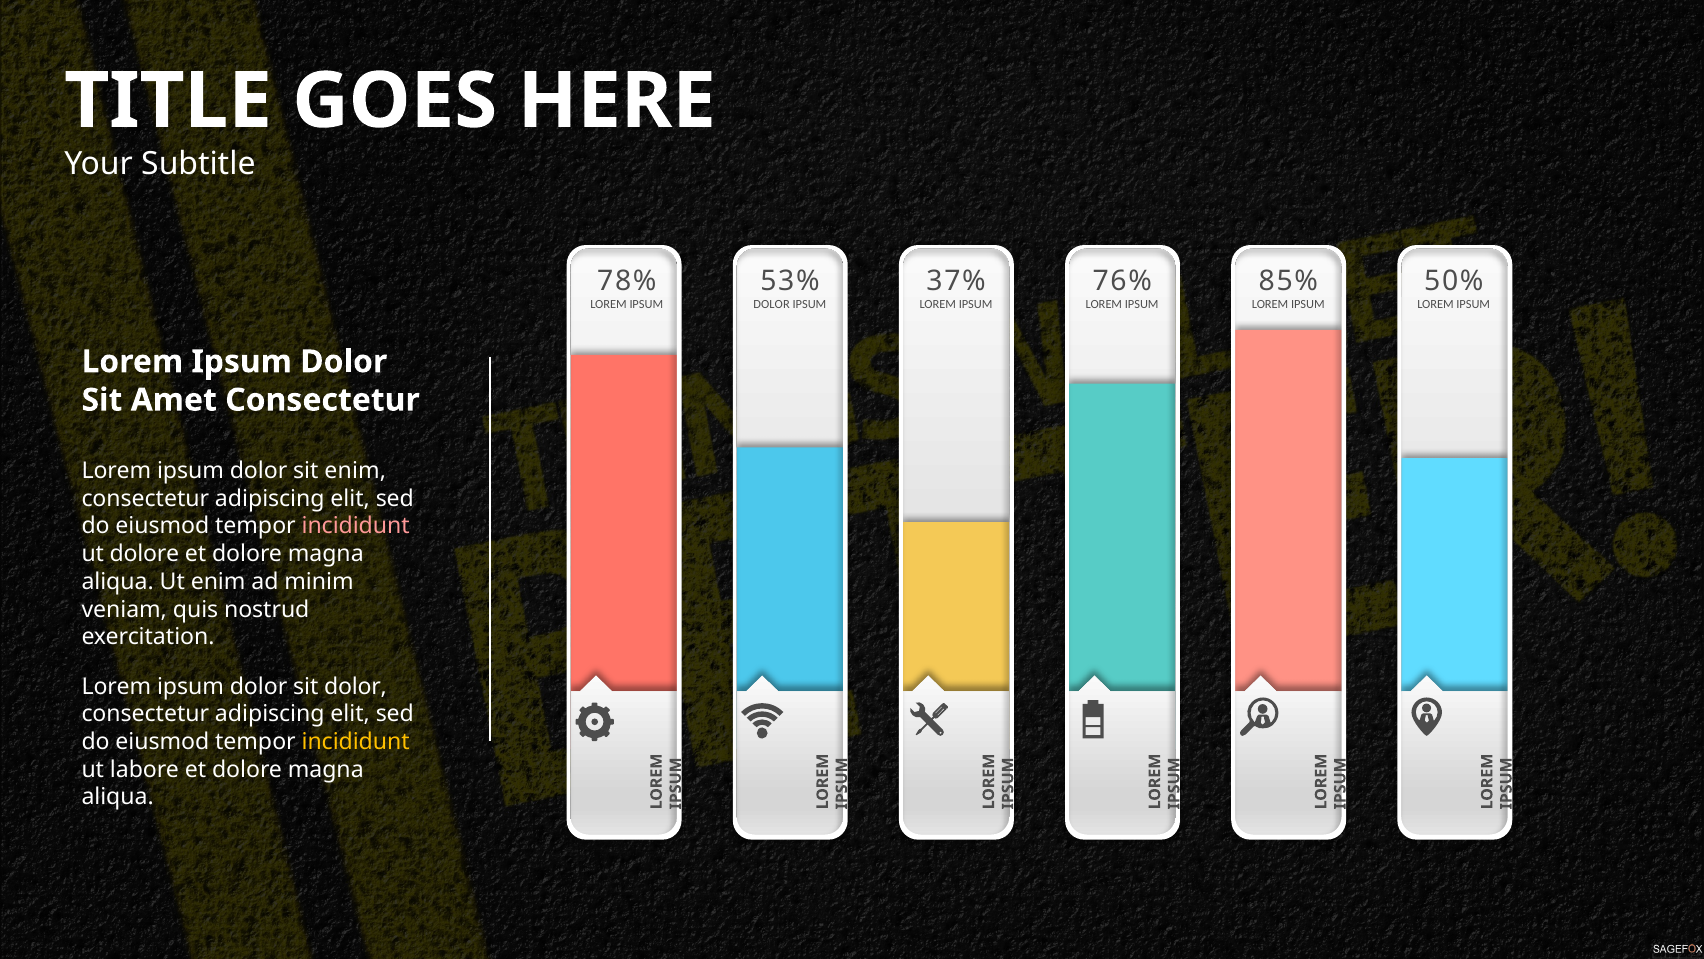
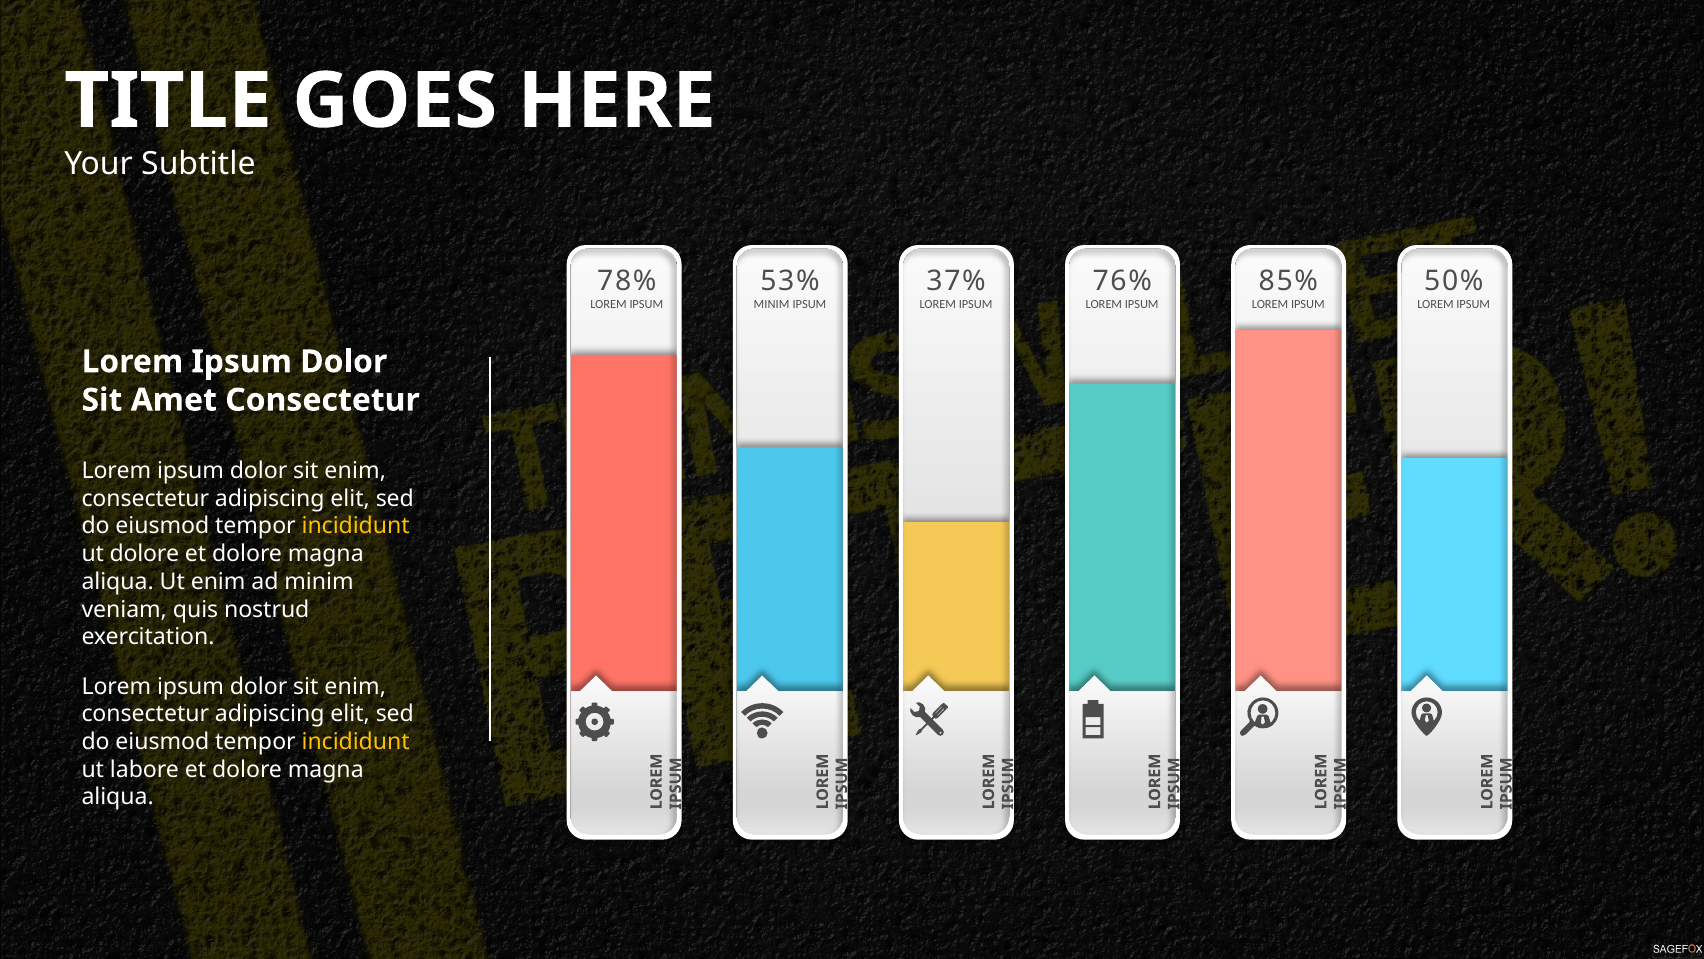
DOLOR at (772, 304): DOLOR -> MINIM
incididunt at (356, 526) colour: pink -> yellow
dolor at (355, 686): dolor -> enim
